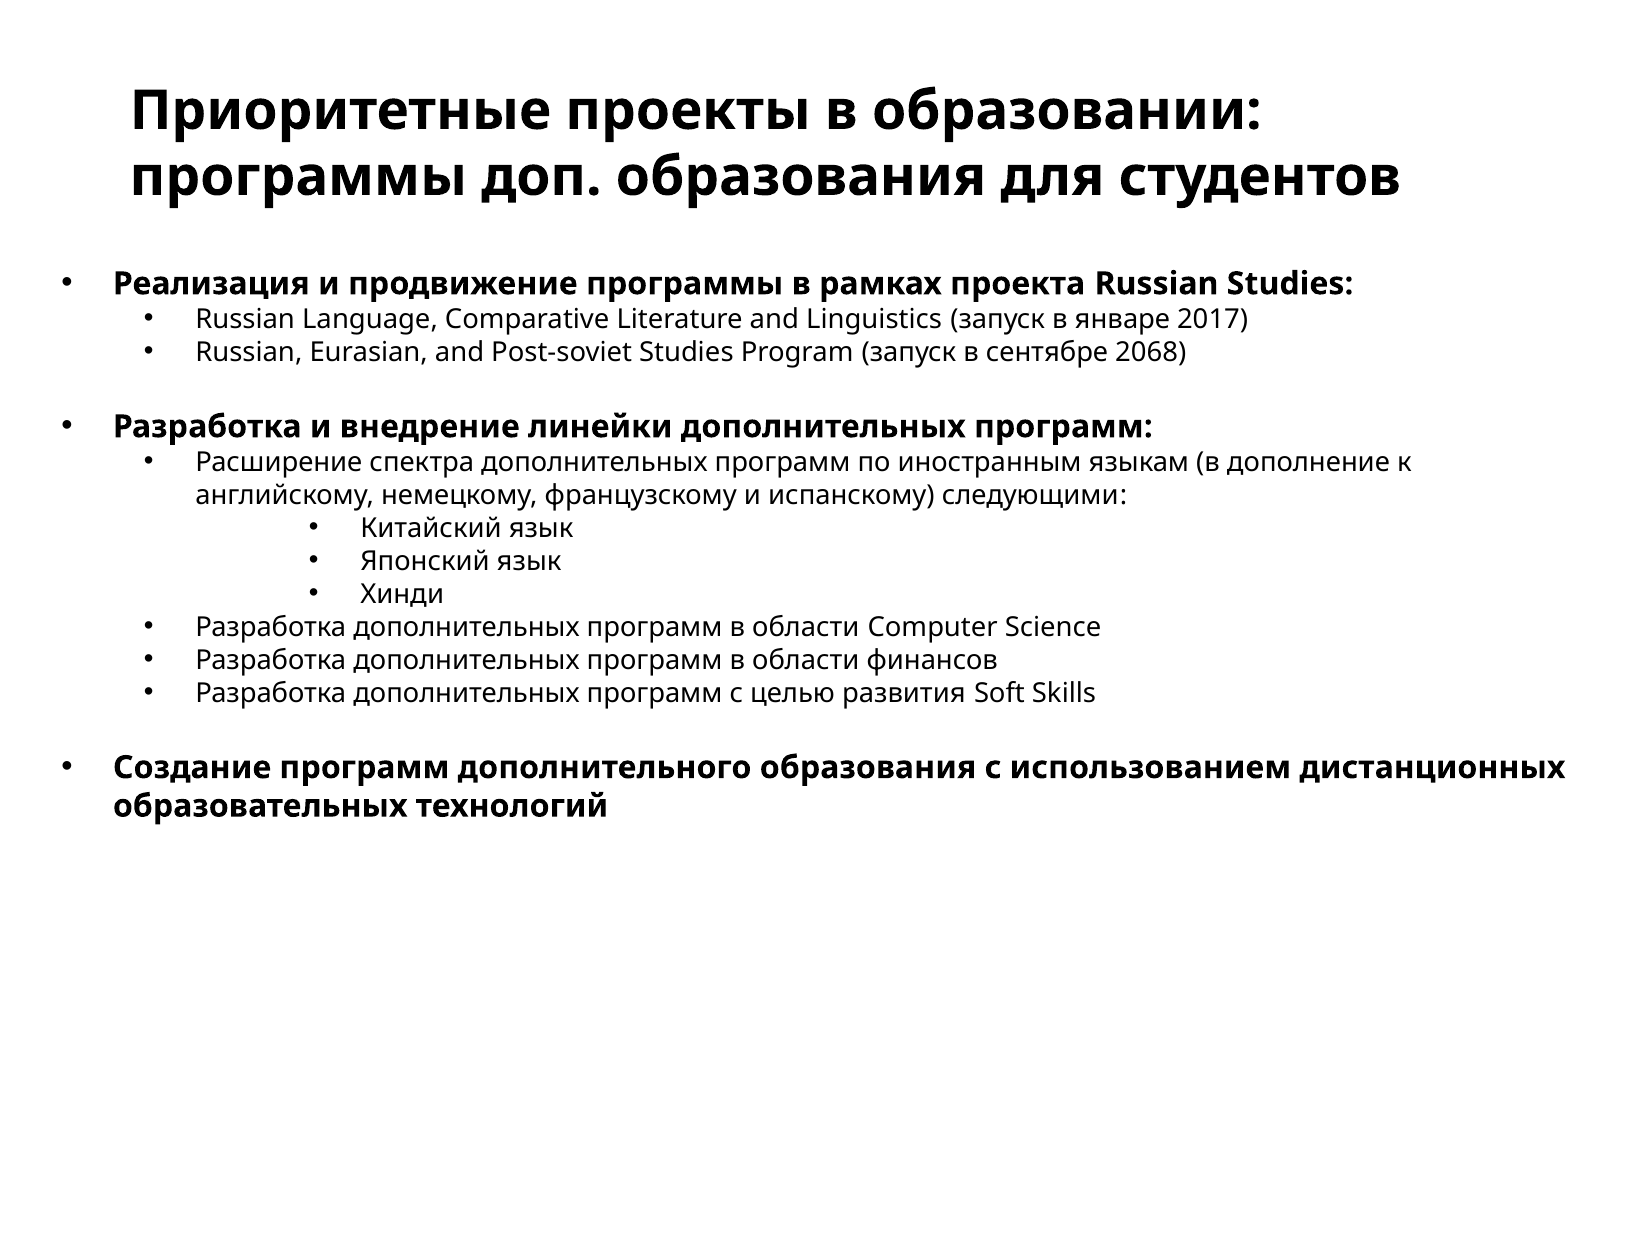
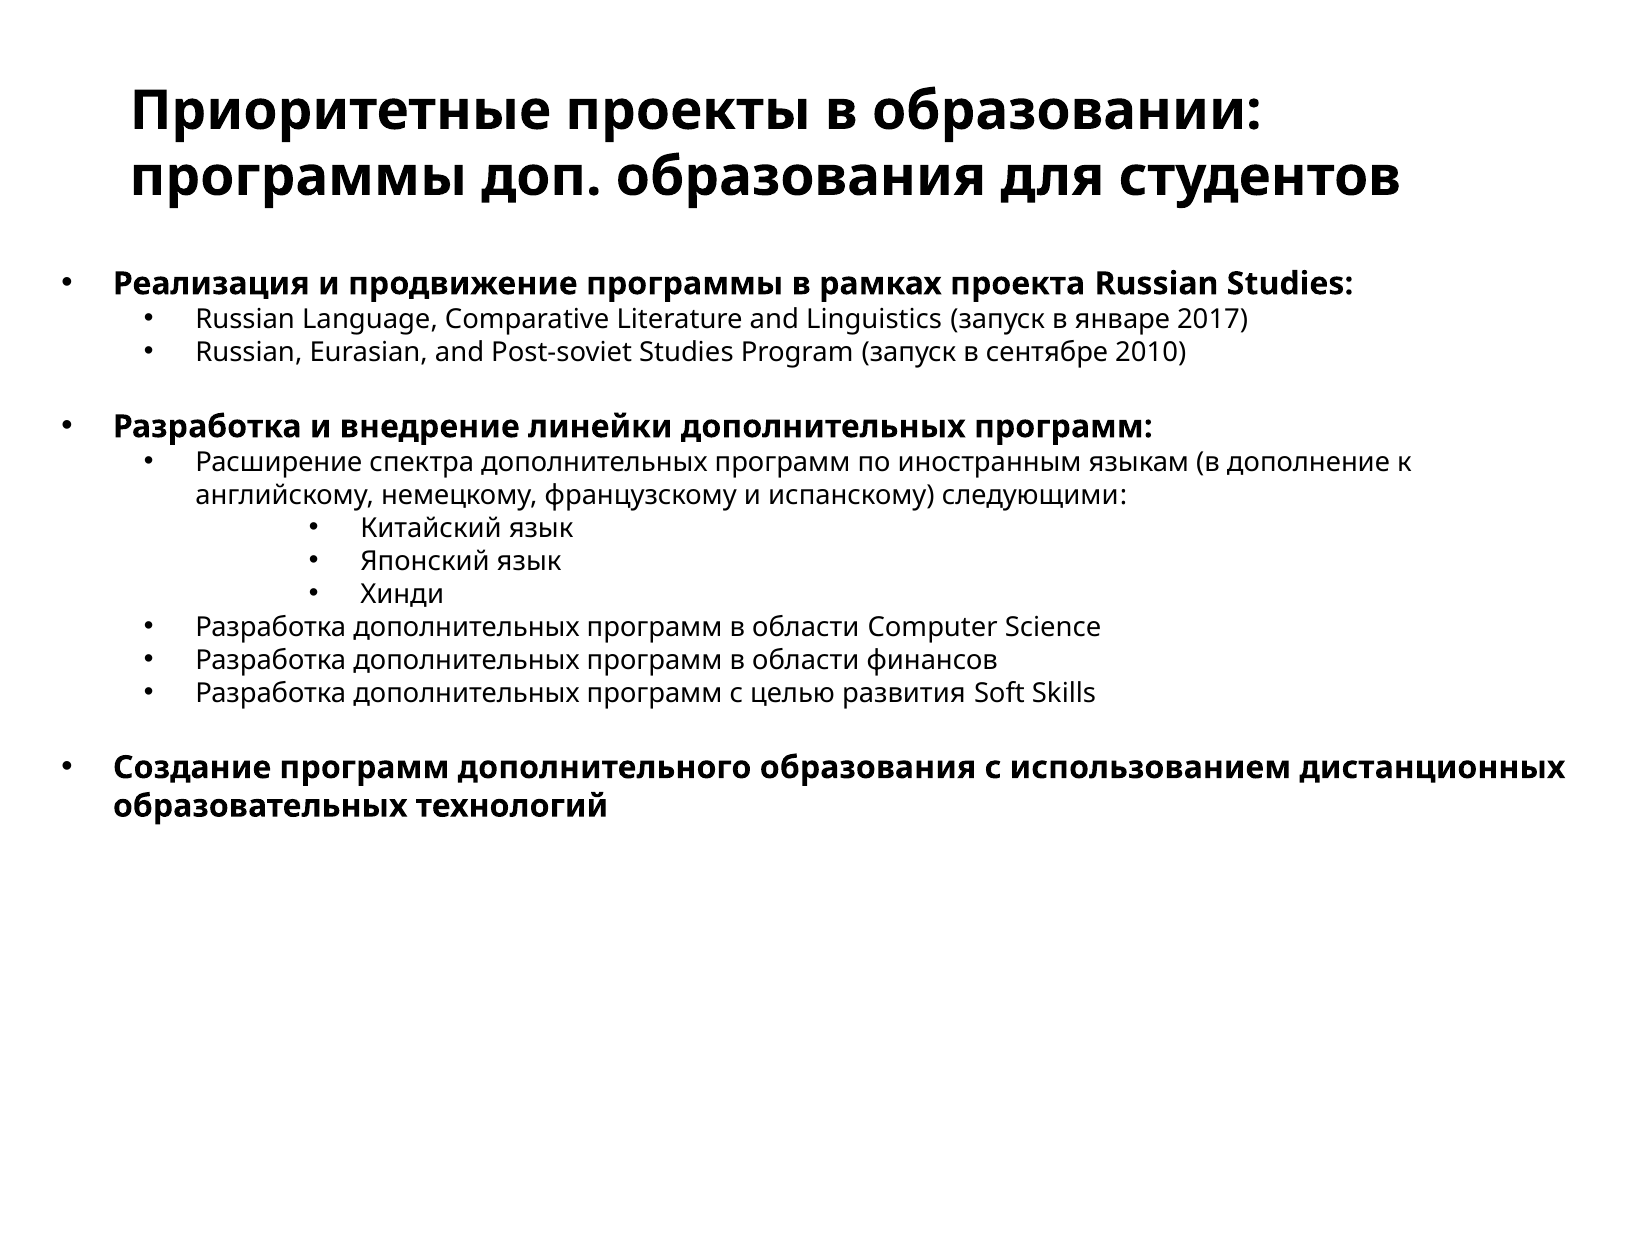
2068: 2068 -> 2010
